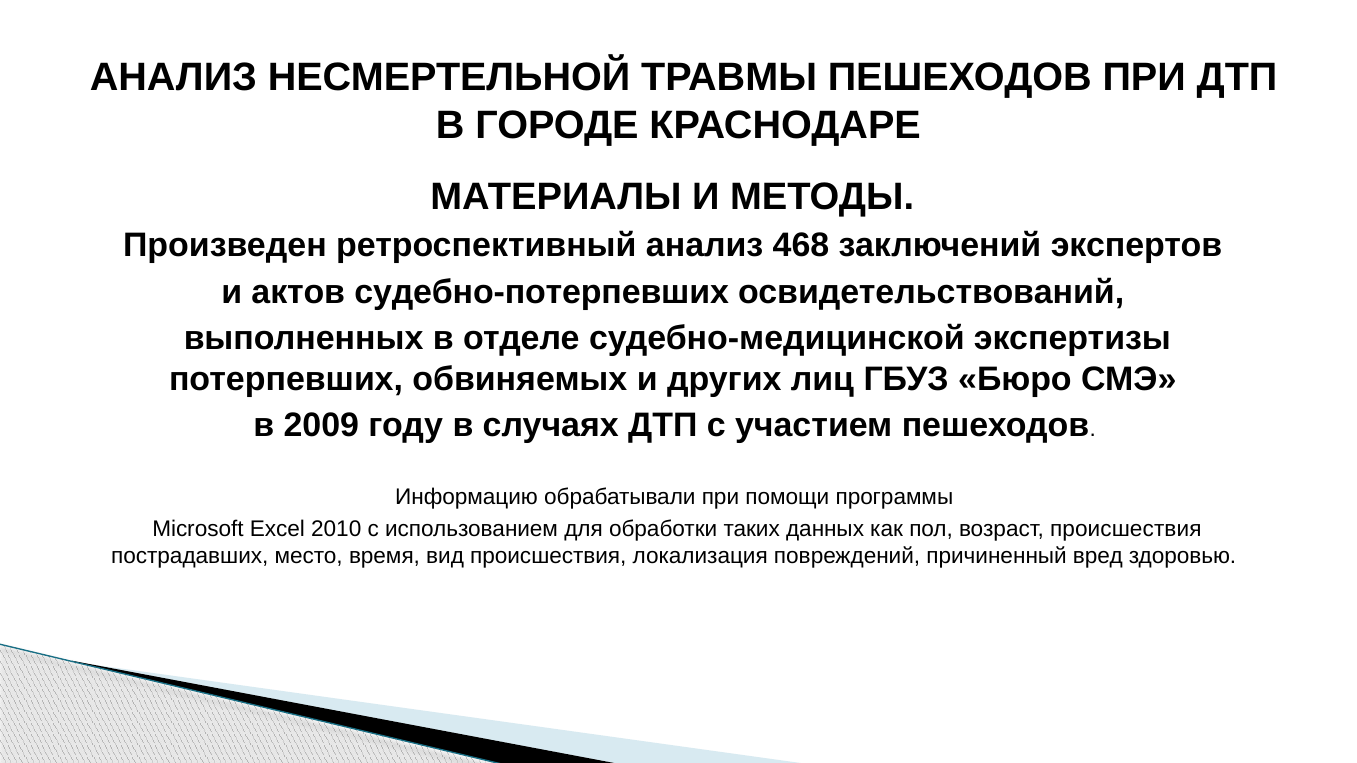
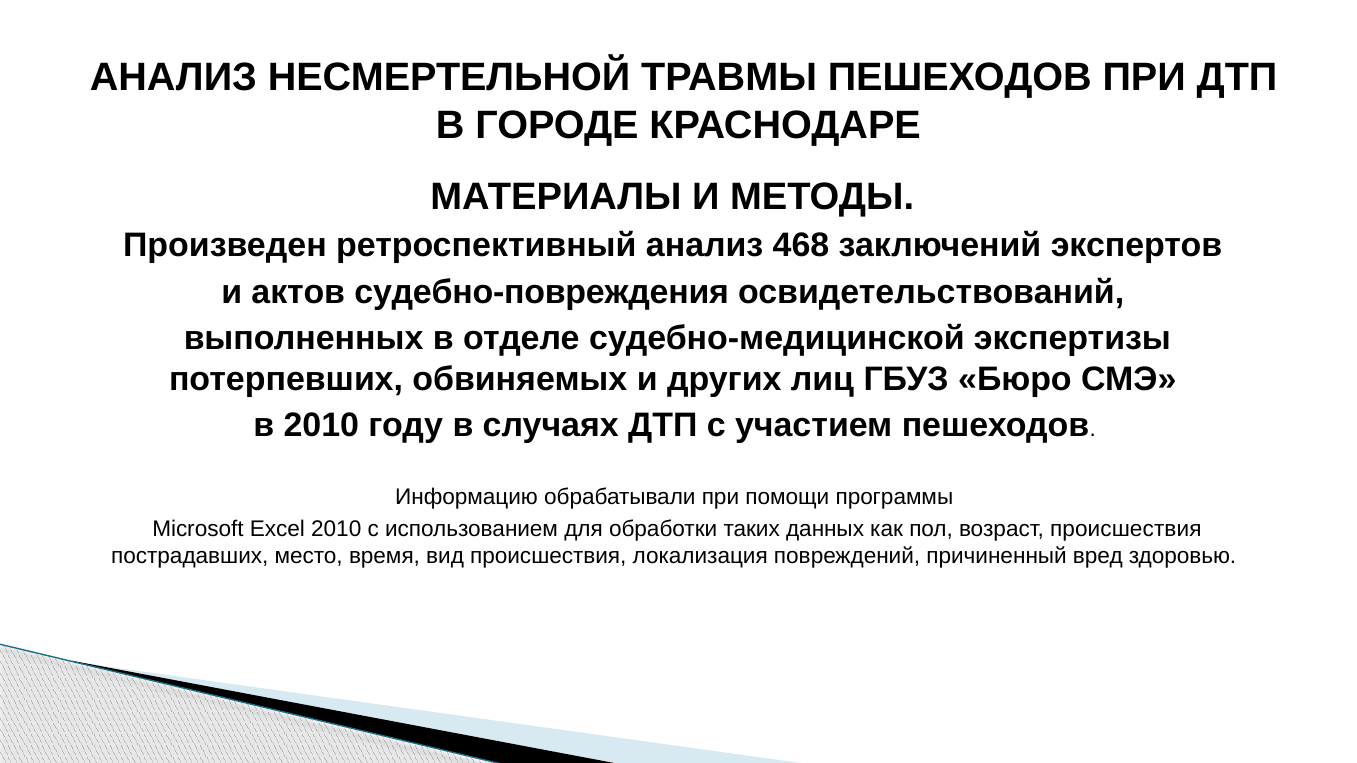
судебно-потерпевших: судебно-потерпевших -> судебно-повреждения
в 2009: 2009 -> 2010
